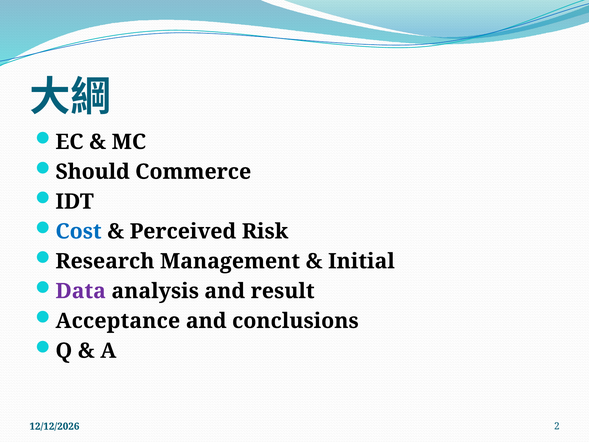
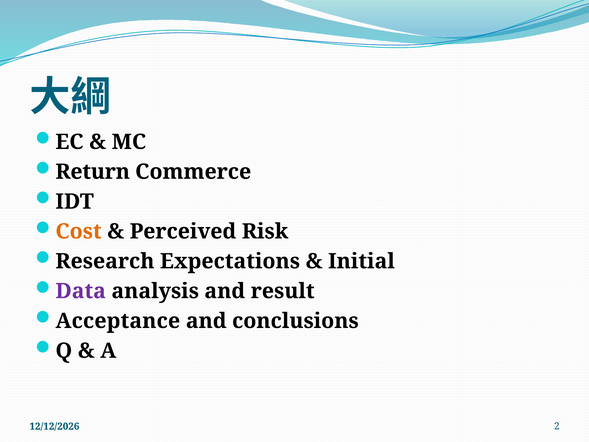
Should: Should -> Return
Cost colour: blue -> orange
Management: Management -> Expectations
